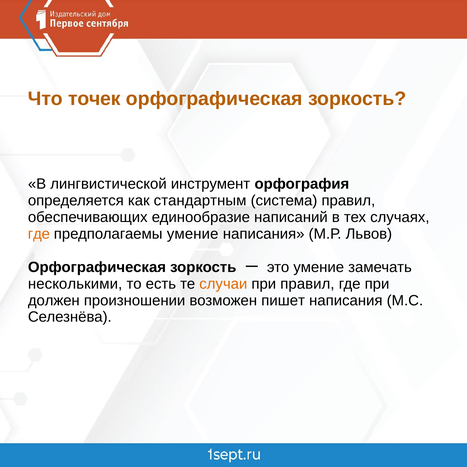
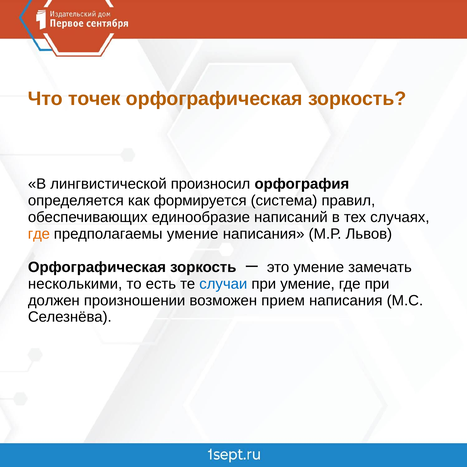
инструмент: инструмент -> произносил
стандартным: стандартным -> формируется
случаи colour: orange -> blue
при правил: правил -> умение
пишет: пишет -> прием
